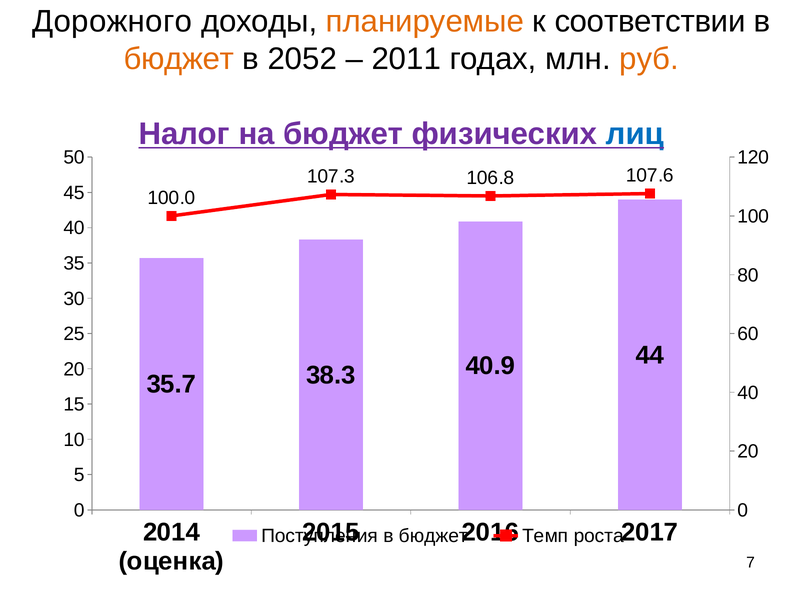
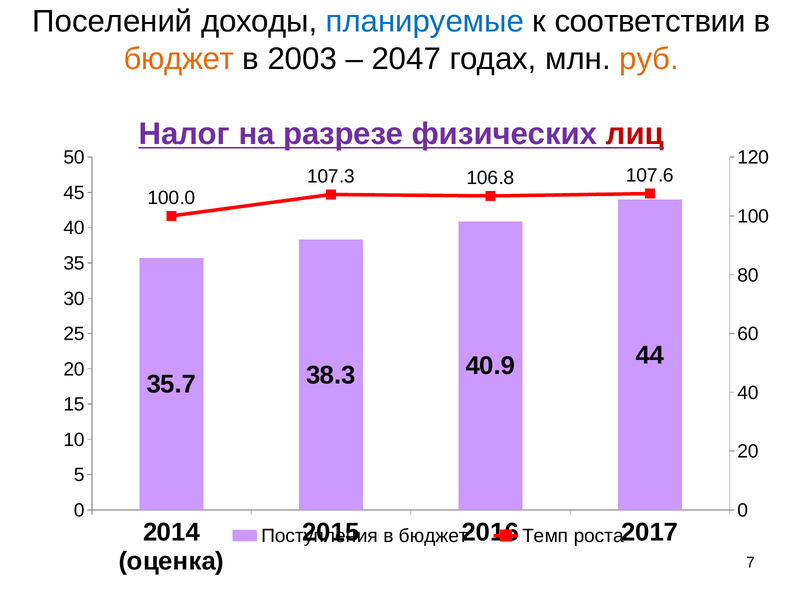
Дорожного: Дорожного -> Поселений
планируемые colour: orange -> blue
2052: 2052 -> 2003
2011: 2011 -> 2047
на бюджет: бюджет -> разрезе
лиц colour: blue -> red
